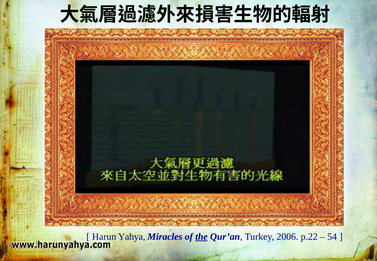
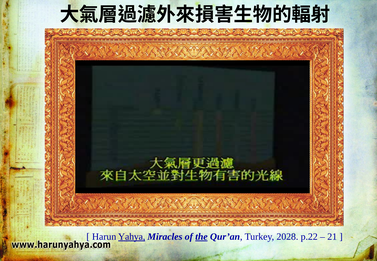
Yahya underline: none -> present
2006: 2006 -> 2028
54: 54 -> 21
